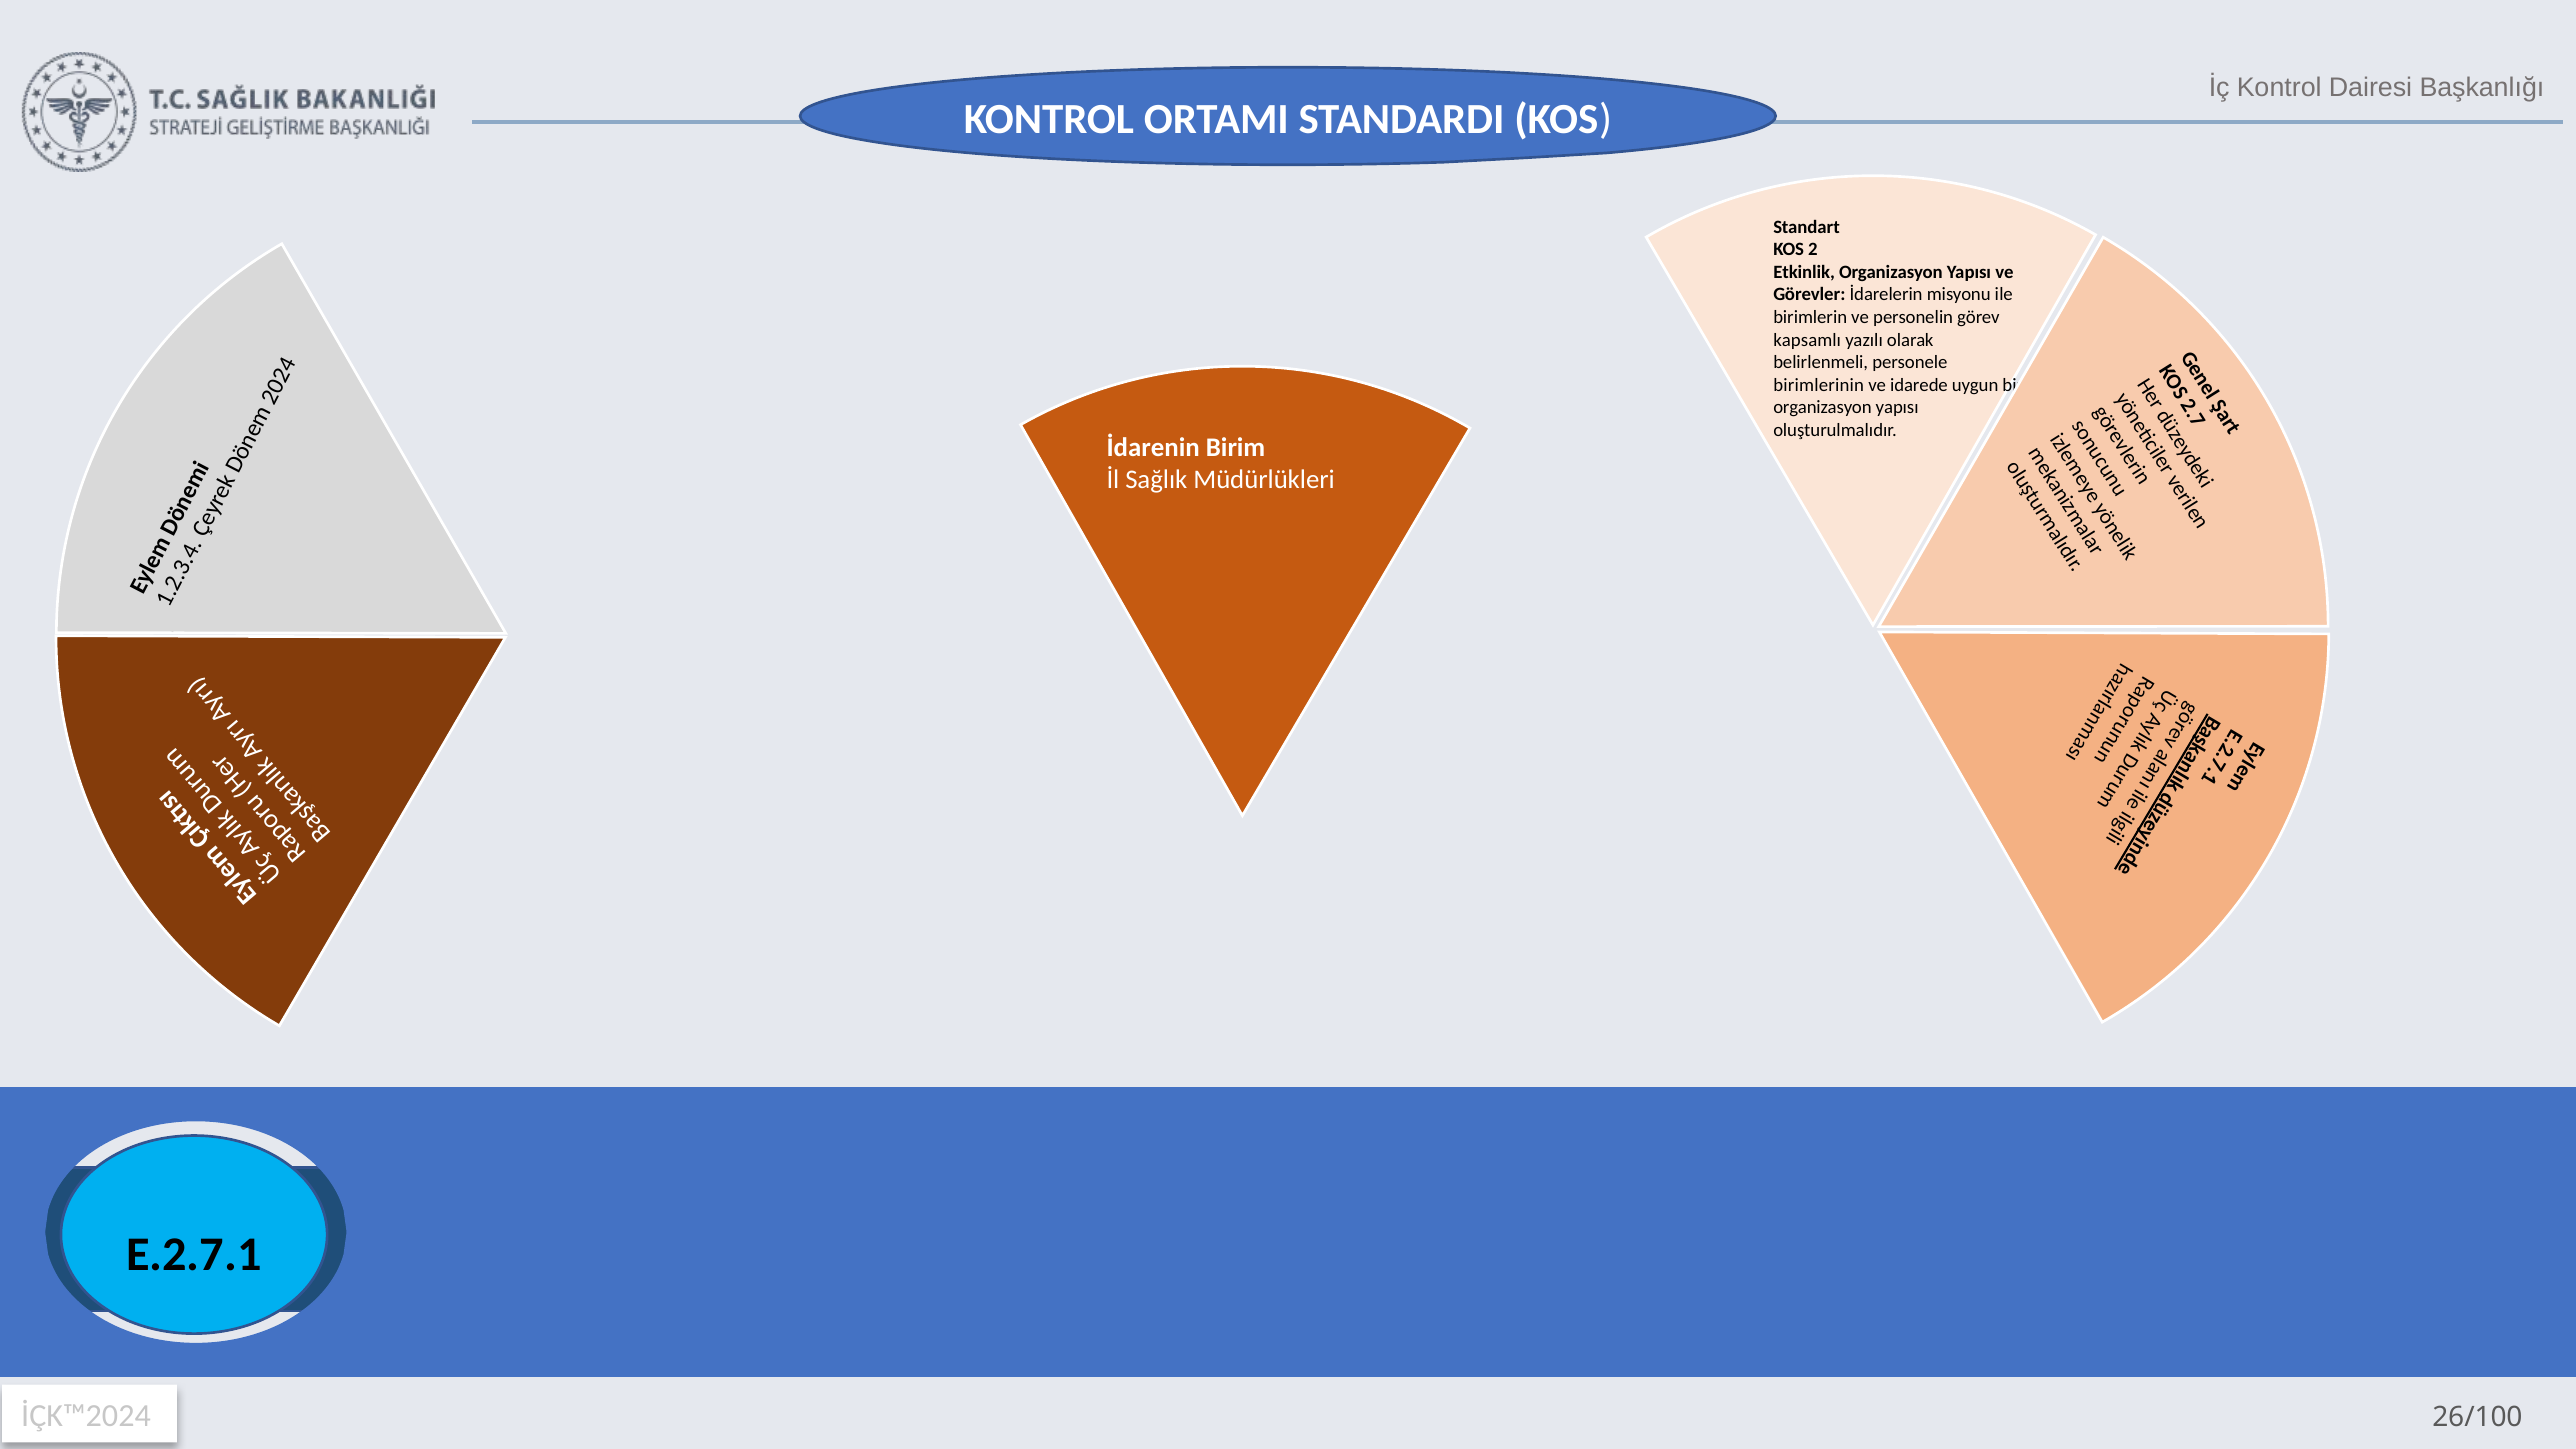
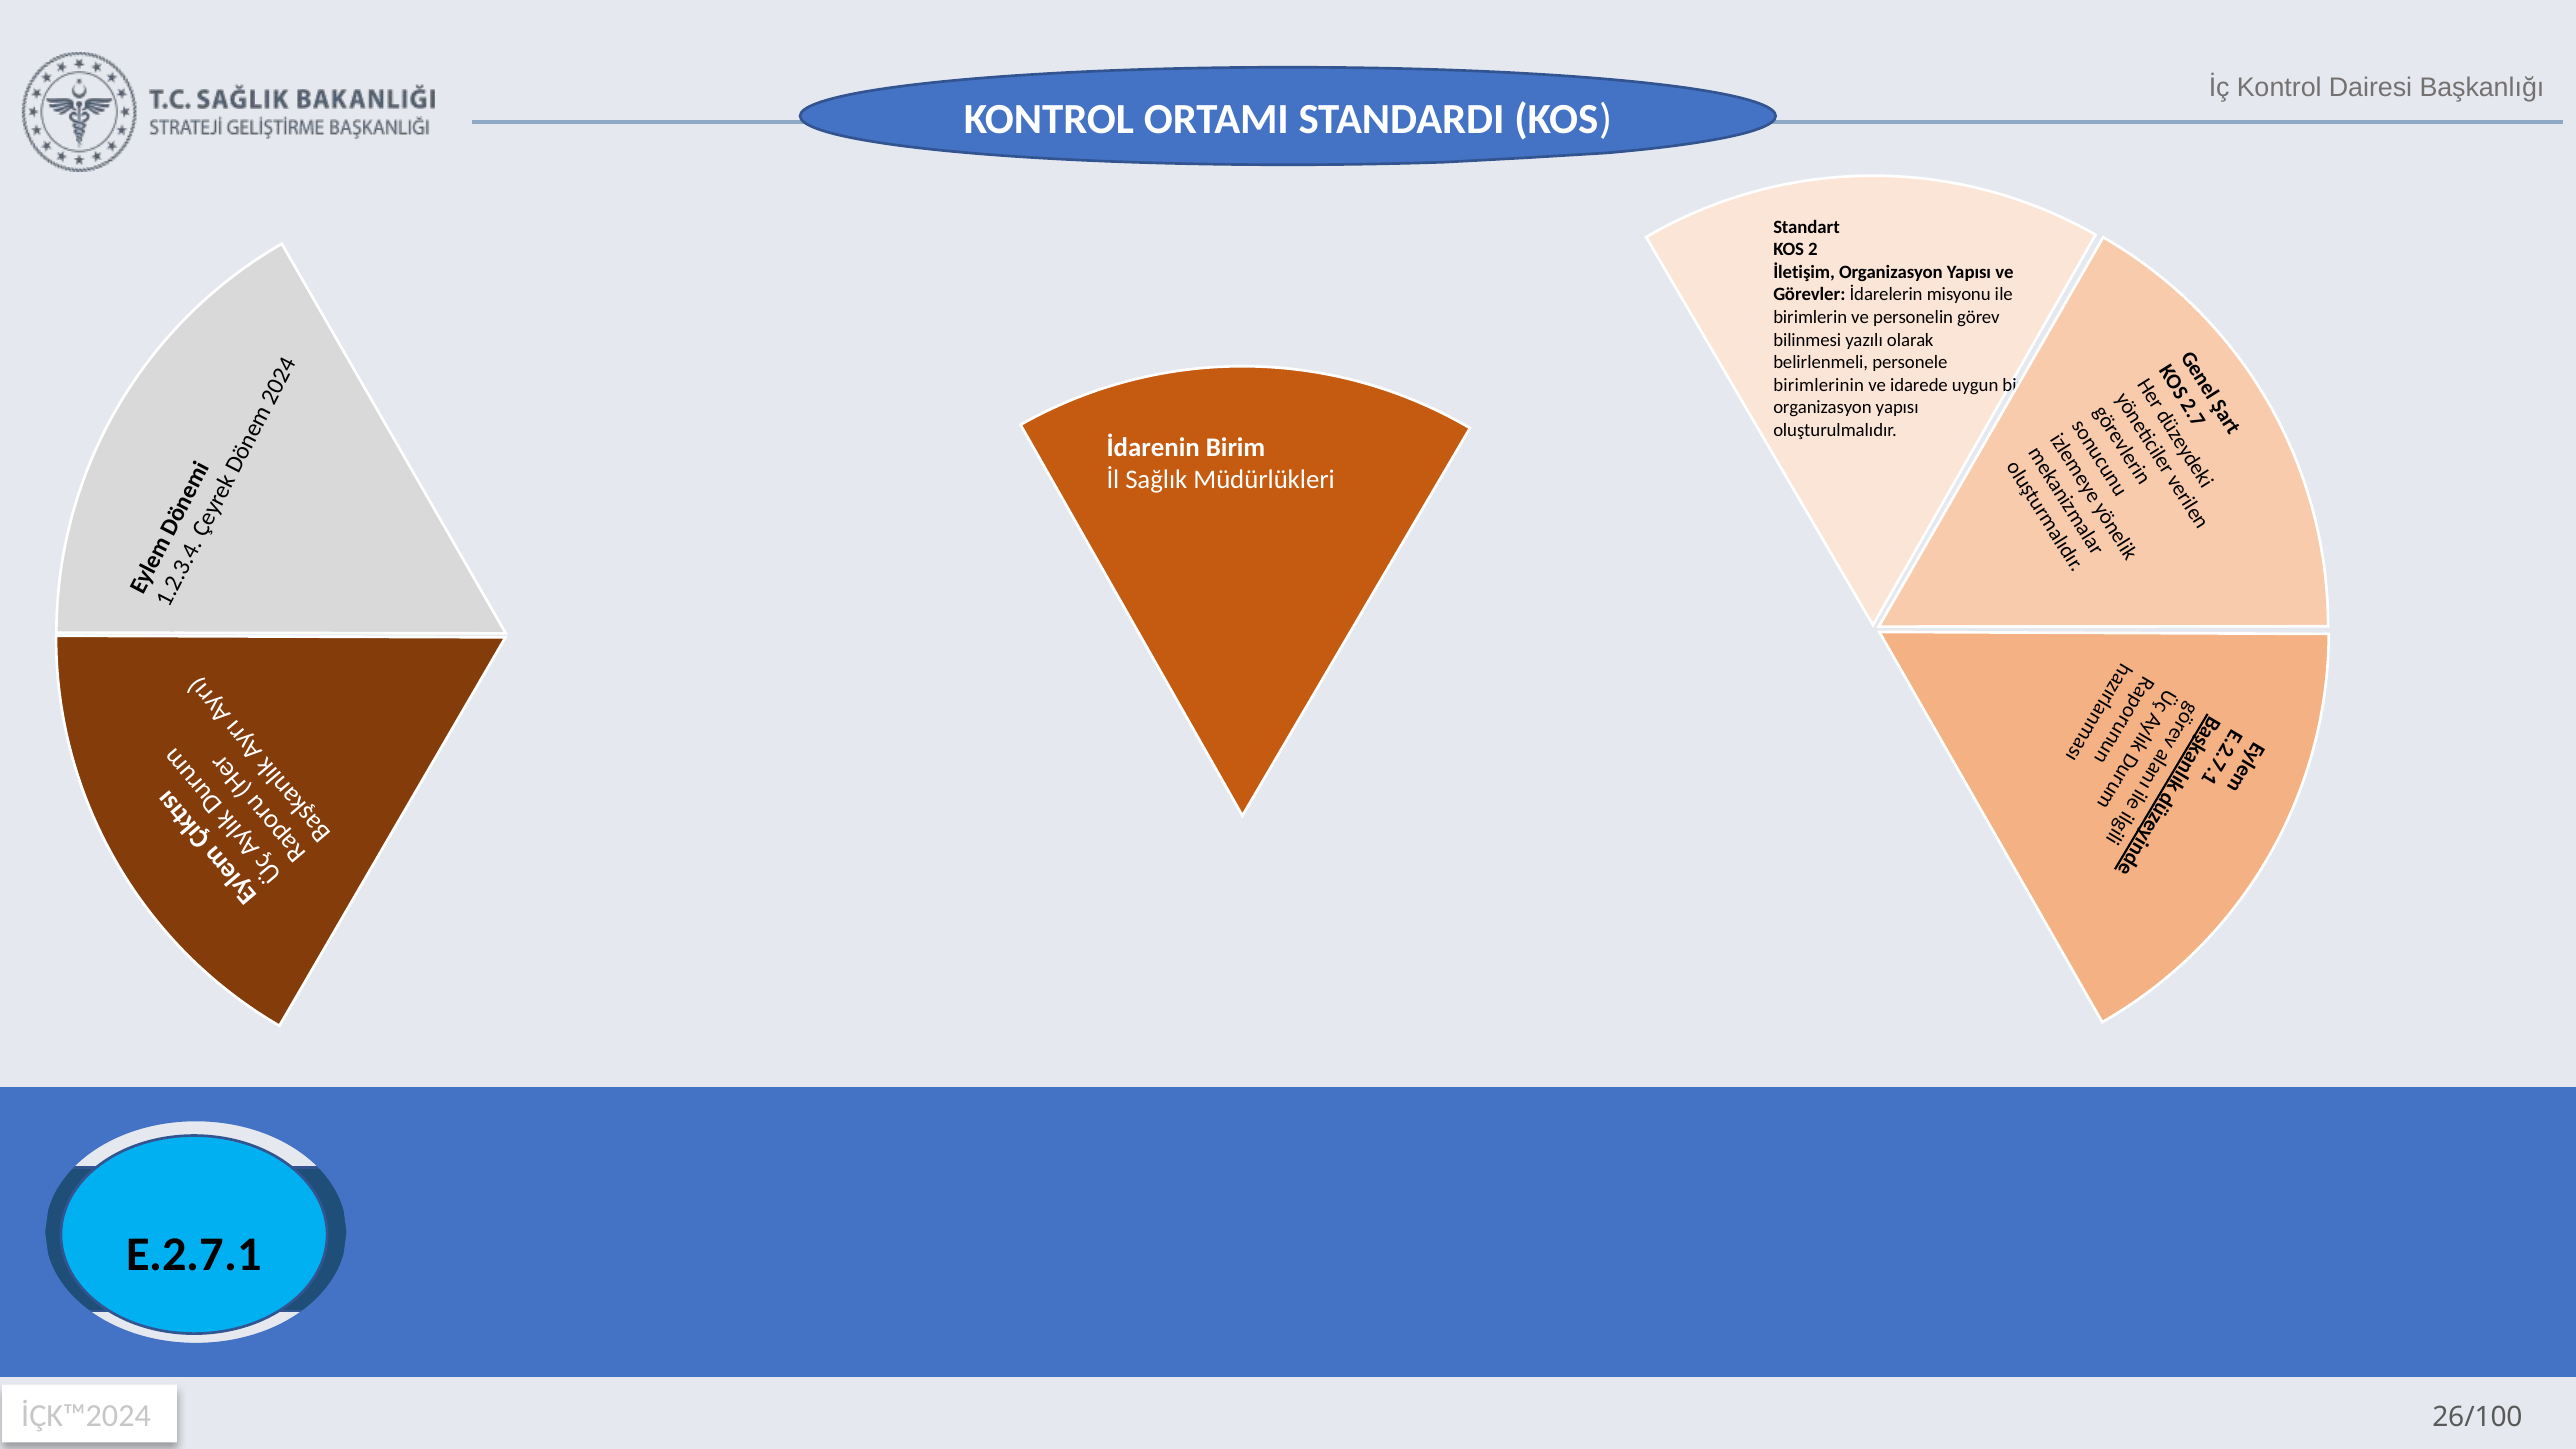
Etkinlik: Etkinlik -> İletişim
kapsamlı: kapsamlı -> bilinmesi
